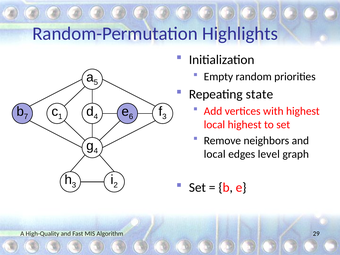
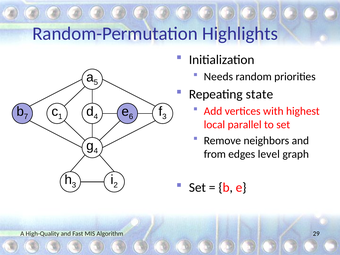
Empty: Empty -> Needs
local highest: highest -> parallel
local at (215, 154): local -> from
